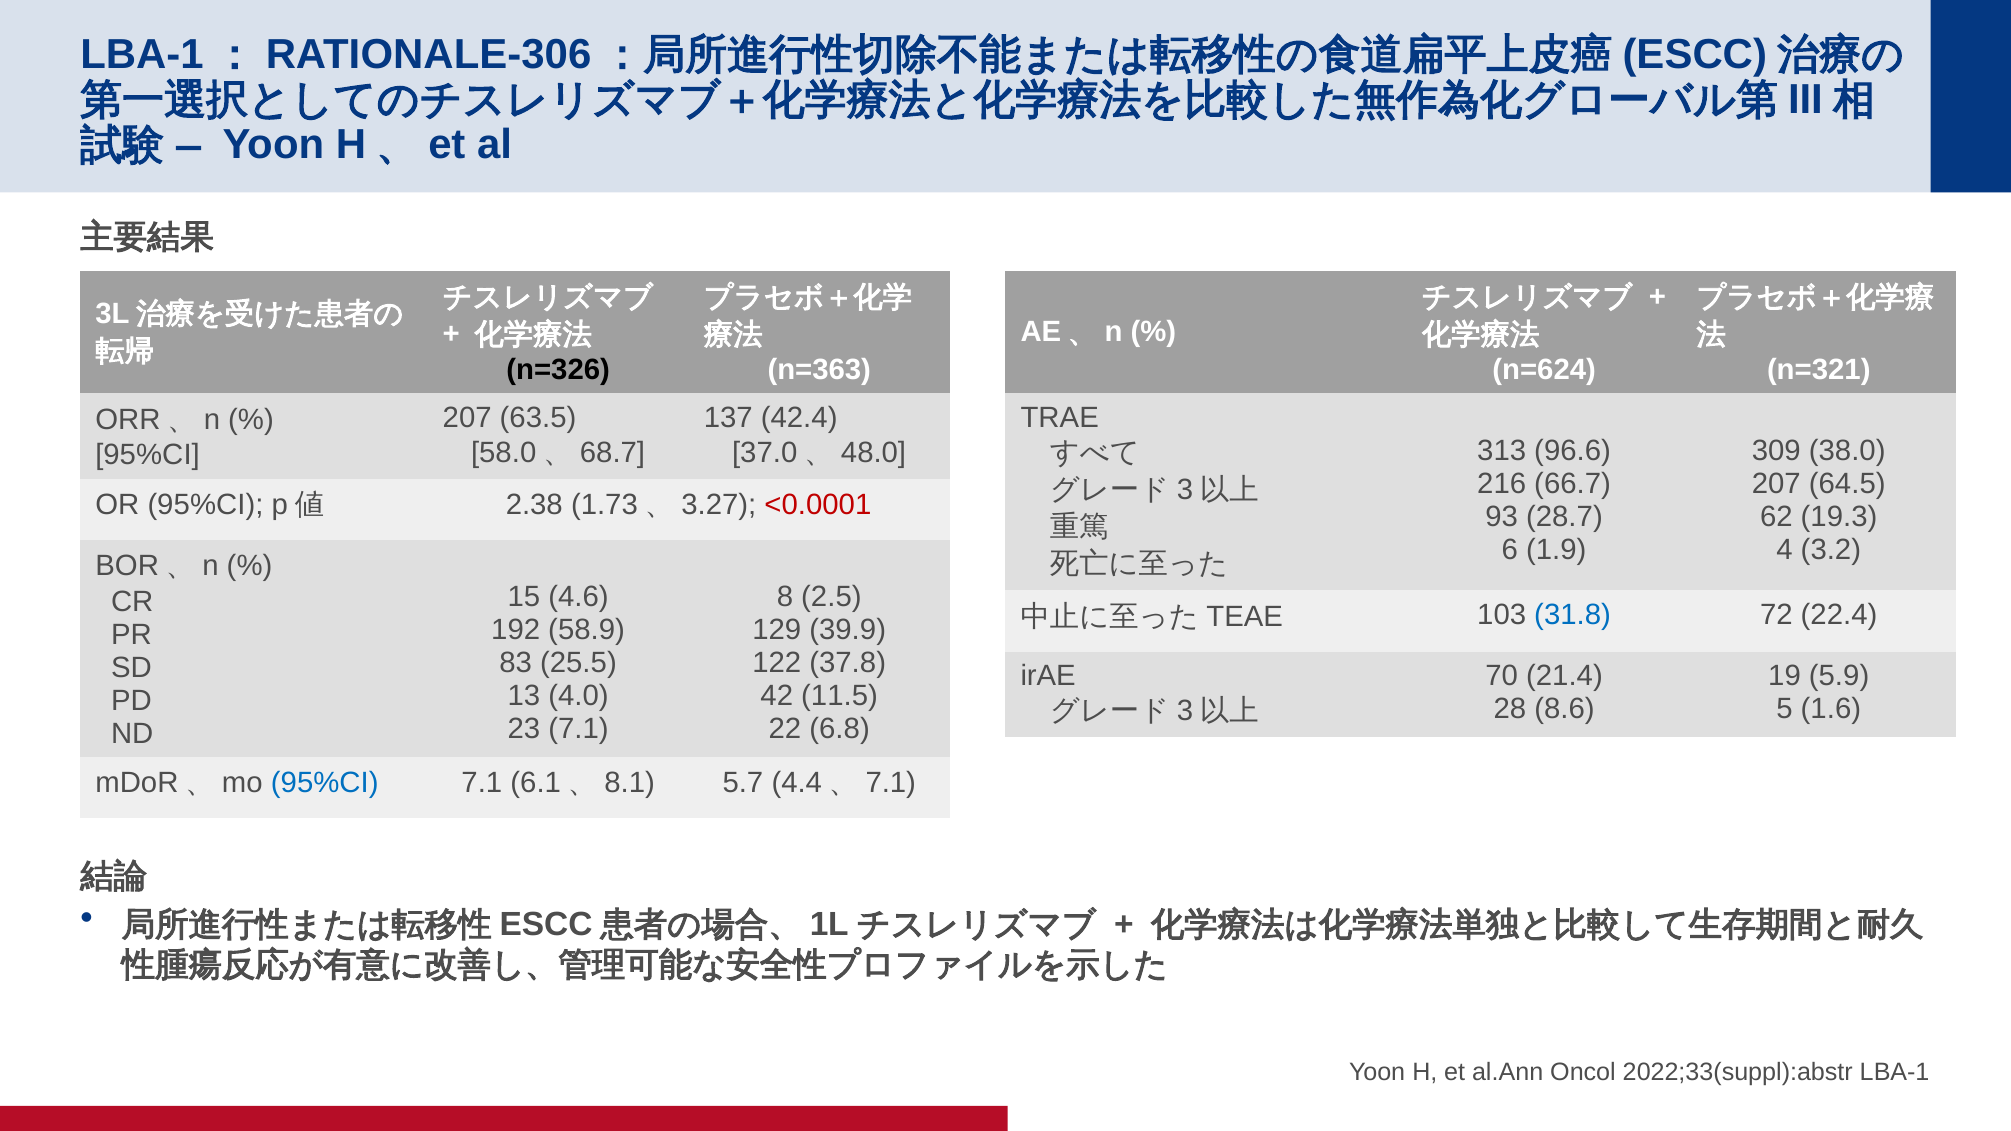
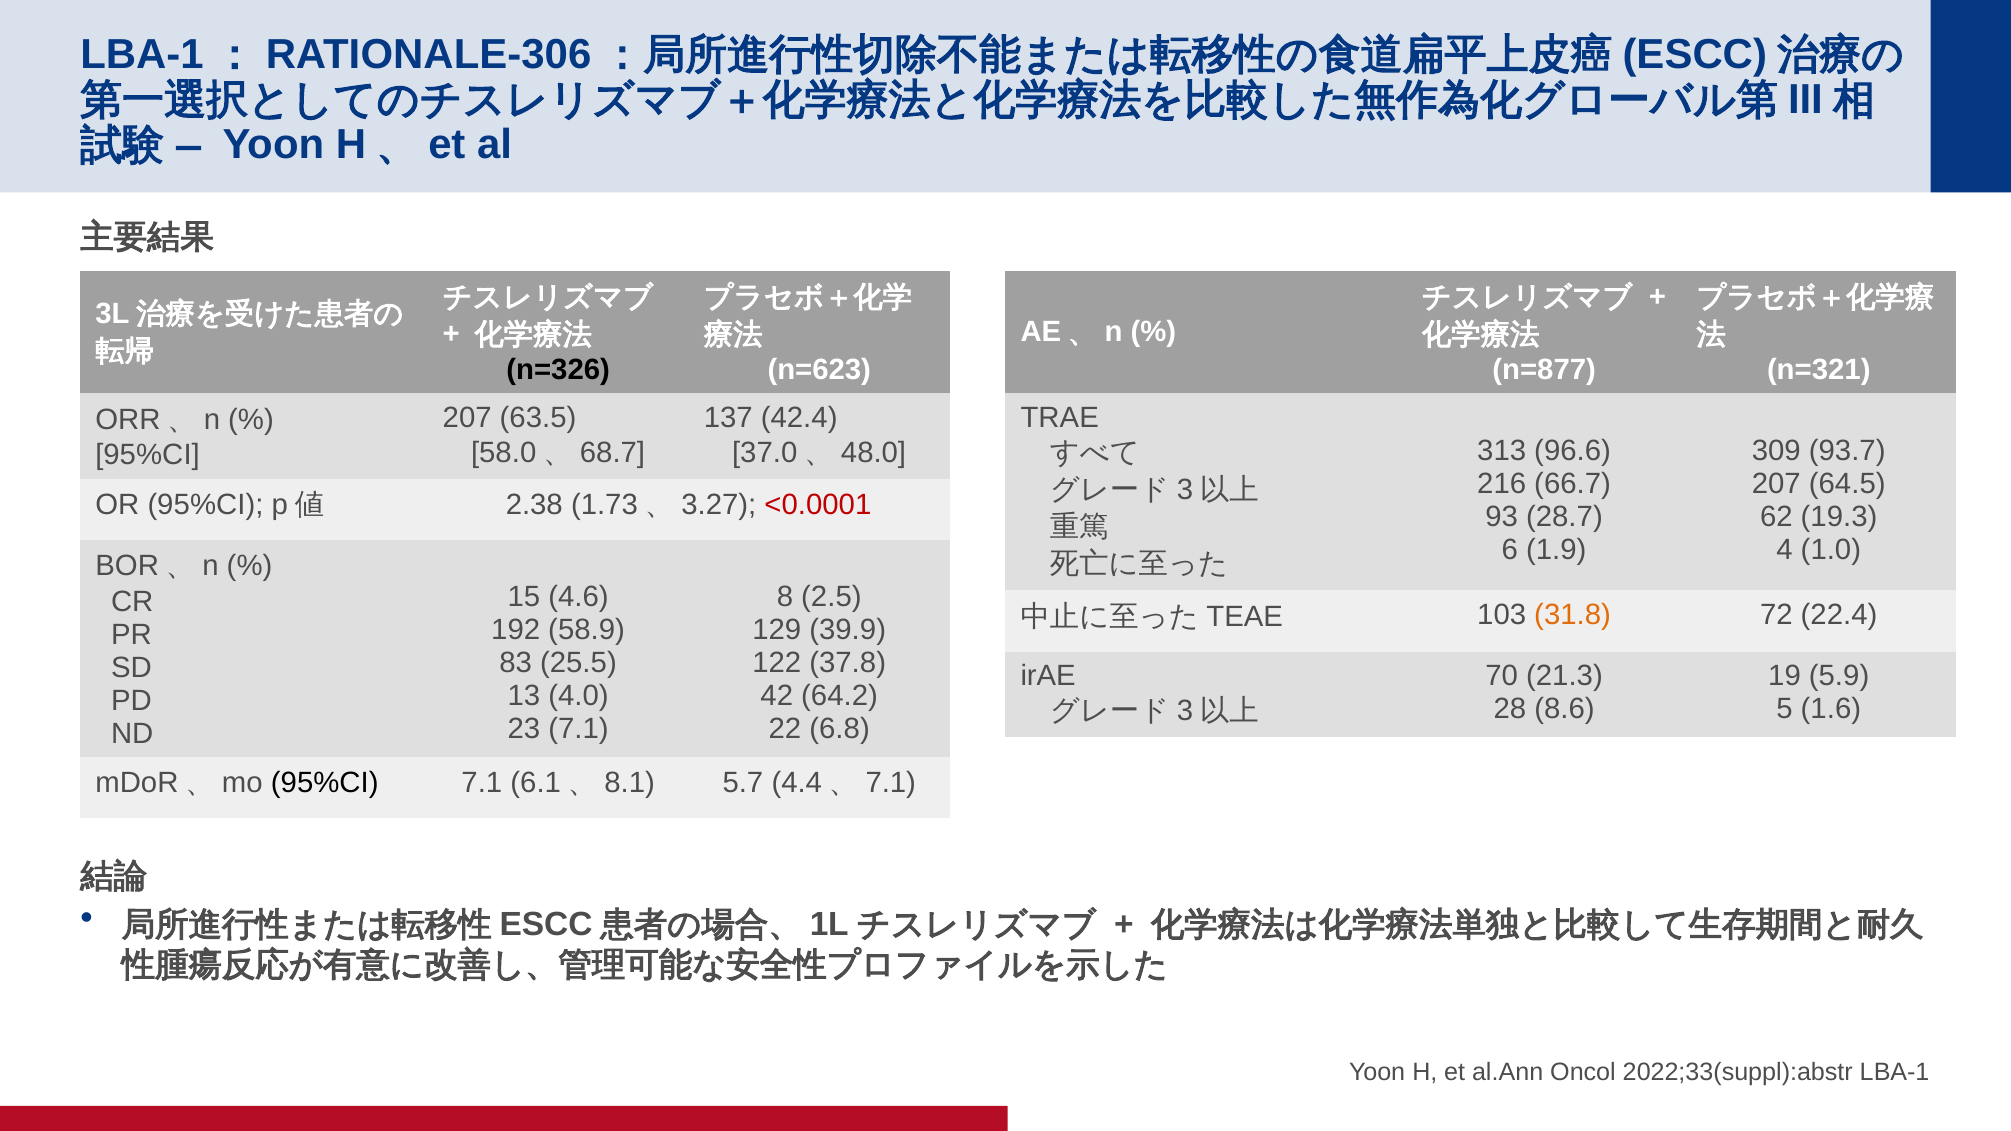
n=363: n=363 -> n=623
n=624: n=624 -> n=877
38.0: 38.0 -> 93.7
3.2: 3.2 -> 1.0
31.8 colour: blue -> orange
21.4: 21.4 -> 21.3
11.5: 11.5 -> 64.2
95%CI at (325, 783) colour: blue -> black
